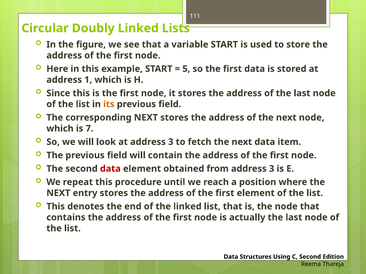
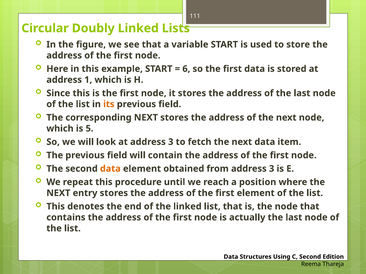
5: 5 -> 6
7: 7 -> 5
data at (110, 169) colour: red -> orange
